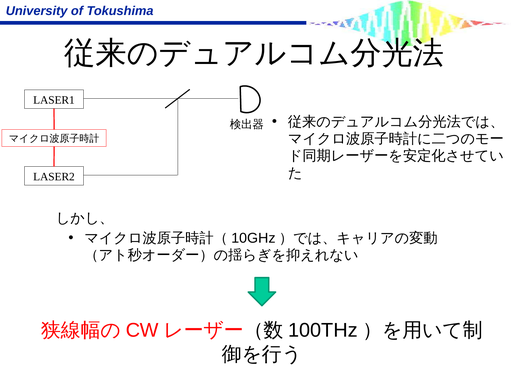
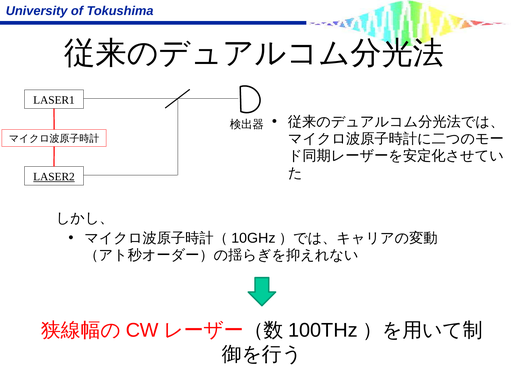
LASER2 underline: none -> present
